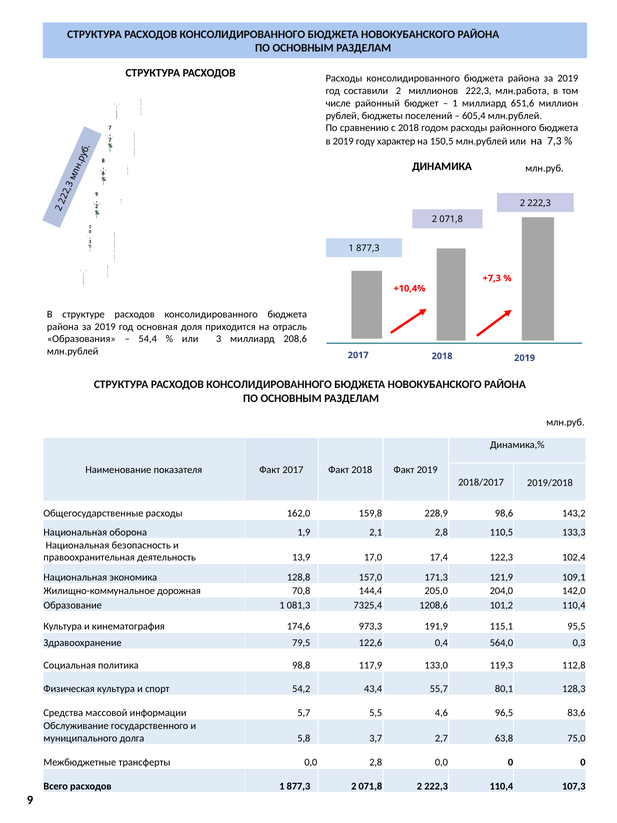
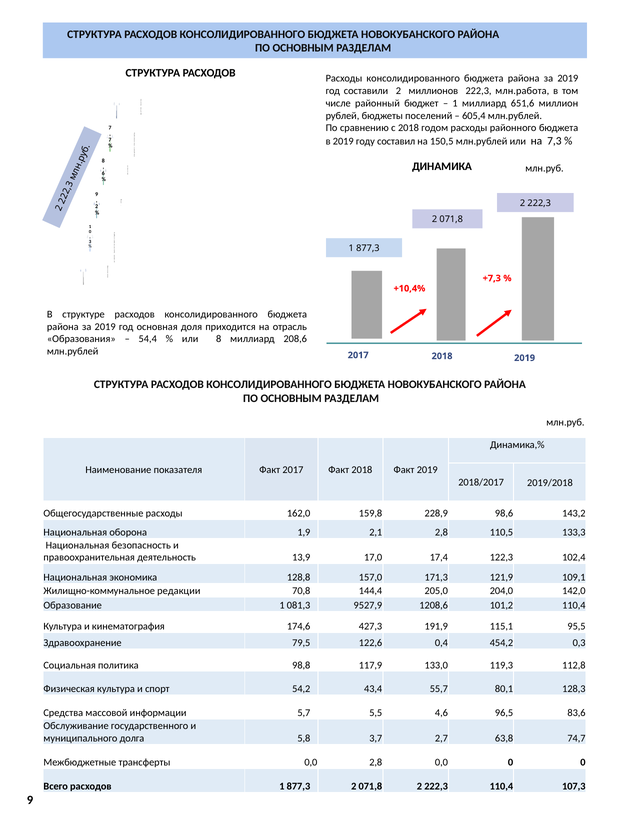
характер: характер -> составил
или 3: 3 -> 8
дорожная: дорожная -> редакции
7325,4: 7325,4 -> 9527,9
973,3: 973,3 -> 427,3
564,0: 564,0 -> 454,2
75,0: 75,0 -> 74,7
